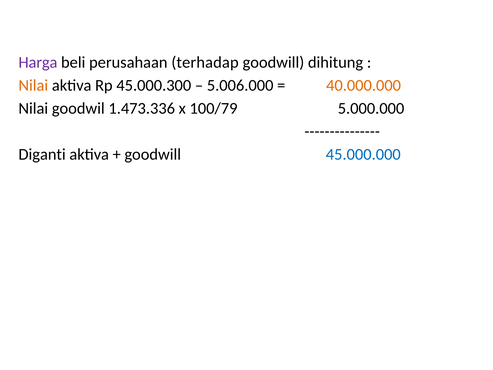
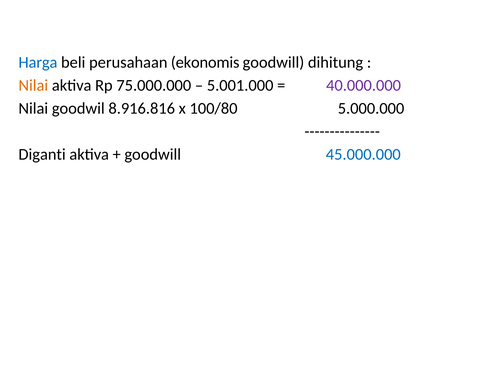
Harga colour: purple -> blue
terhadap: terhadap -> ekonomis
45.000.300: 45.000.300 -> 75.000.000
5.006.000: 5.006.000 -> 5.001.000
40.000.000 colour: orange -> purple
1.473.336: 1.473.336 -> 8.916.816
100/79: 100/79 -> 100/80
